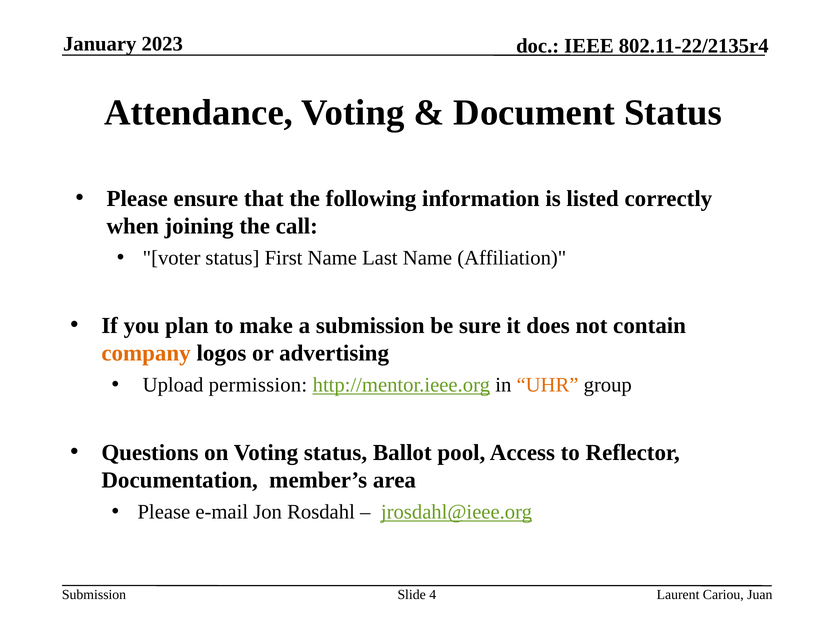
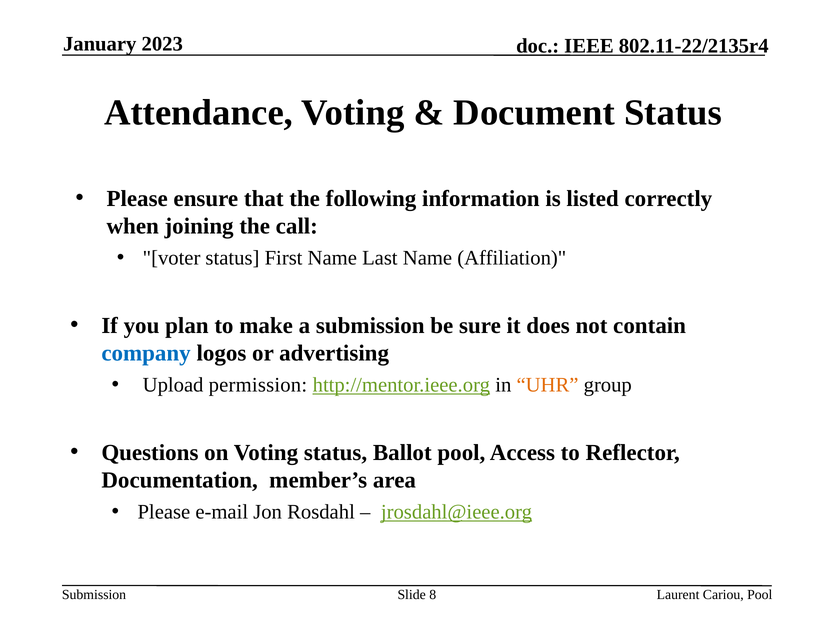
company colour: orange -> blue
4: 4 -> 8
Cariou Juan: Juan -> Pool
